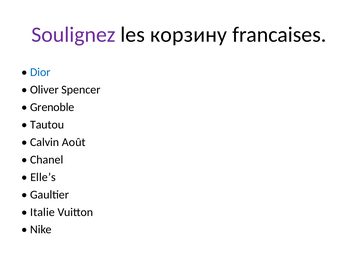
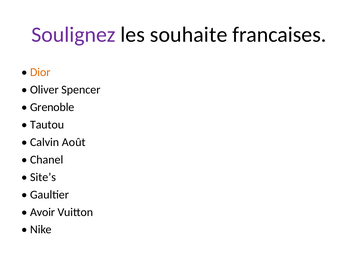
корзину: корзину -> souhaite
Dior colour: blue -> orange
Elle’s: Elle’s -> Site’s
Italie: Italie -> Avoir
